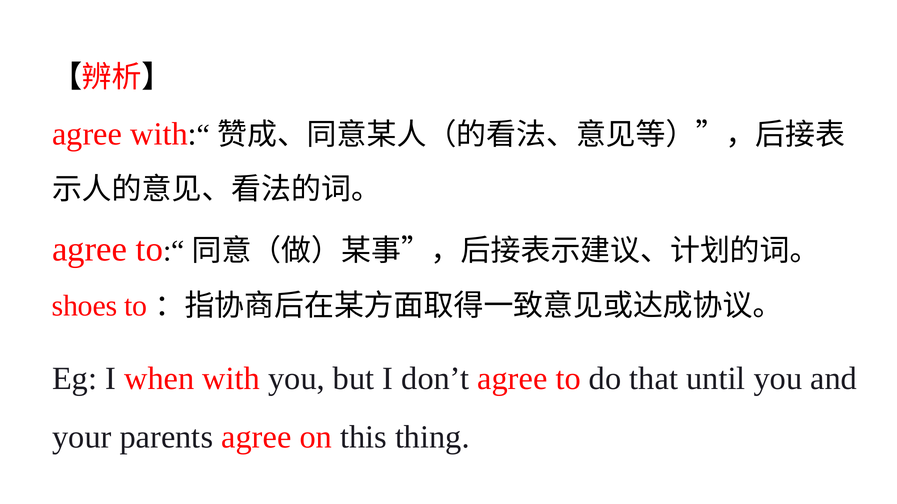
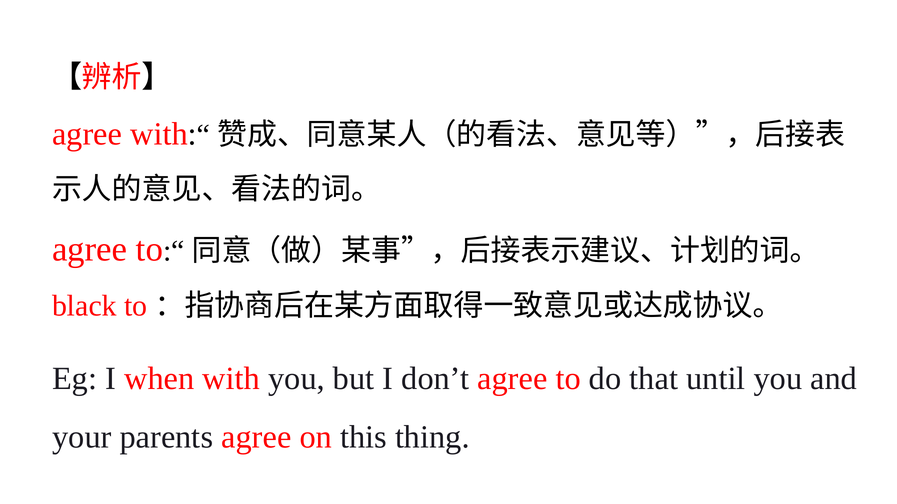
shoes: shoes -> black
